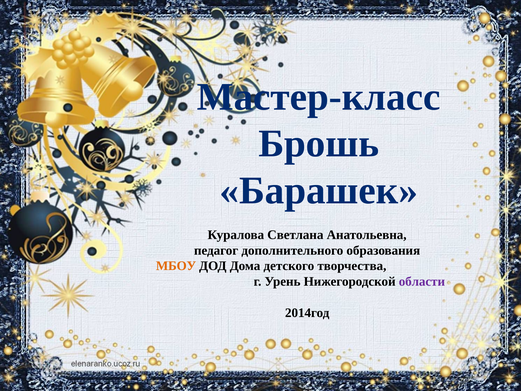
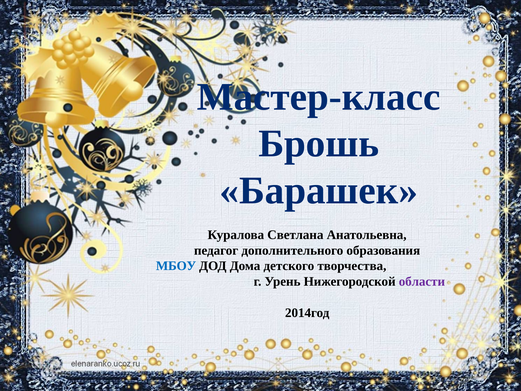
МБОУ colour: orange -> blue
